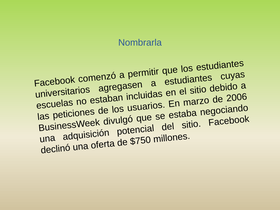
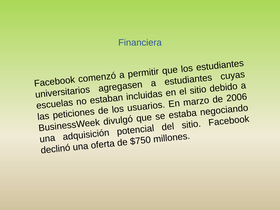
Nombrarla: Nombrarla -> Financiera
